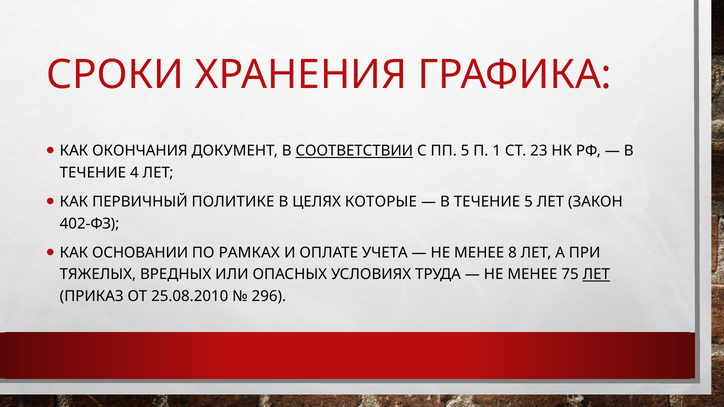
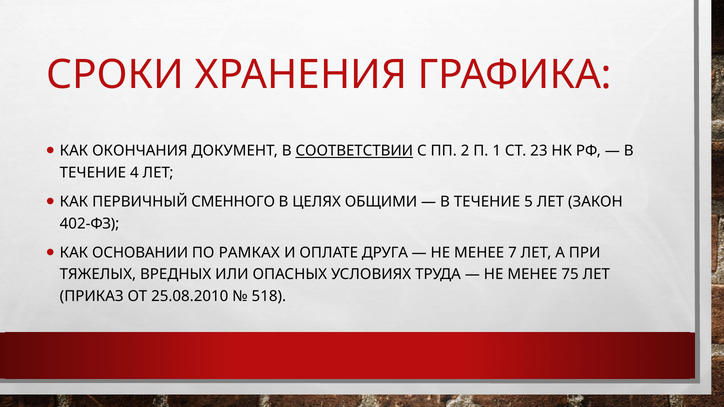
ПП 5: 5 -> 2
ПОЛИТИКЕ: ПОЛИТИКЕ -> СМЕННОГО
КОТОРЫЕ: КОТОРЫЕ -> ОБЩИМИ
УЧЕТА: УЧЕТА -> ДРУГА
8: 8 -> 7
ЛЕТ at (596, 275) underline: present -> none
296: 296 -> 518
